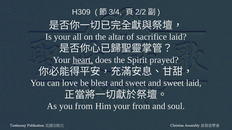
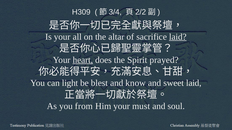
laid at (178, 37) underline: none -> present
love: love -> light
blest and sweet: sweet -> know
your from: from -> must
